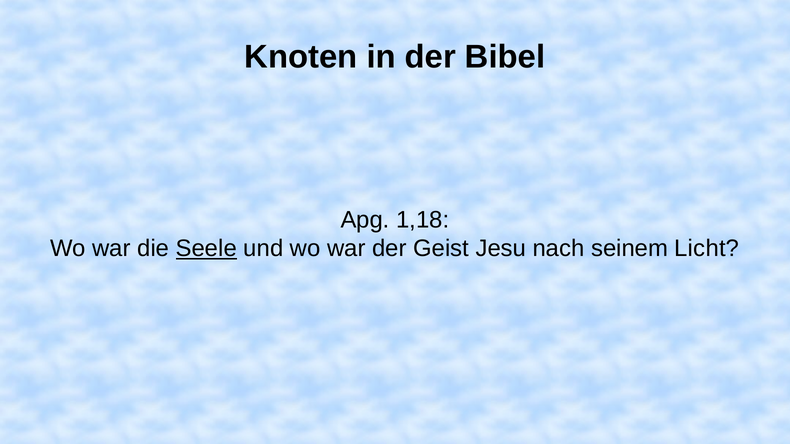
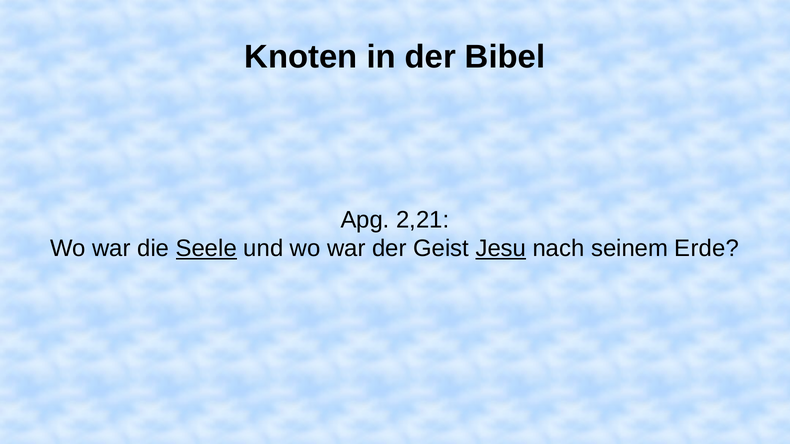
1,18: 1,18 -> 2,21
Jesu underline: none -> present
Licht: Licht -> Erde
